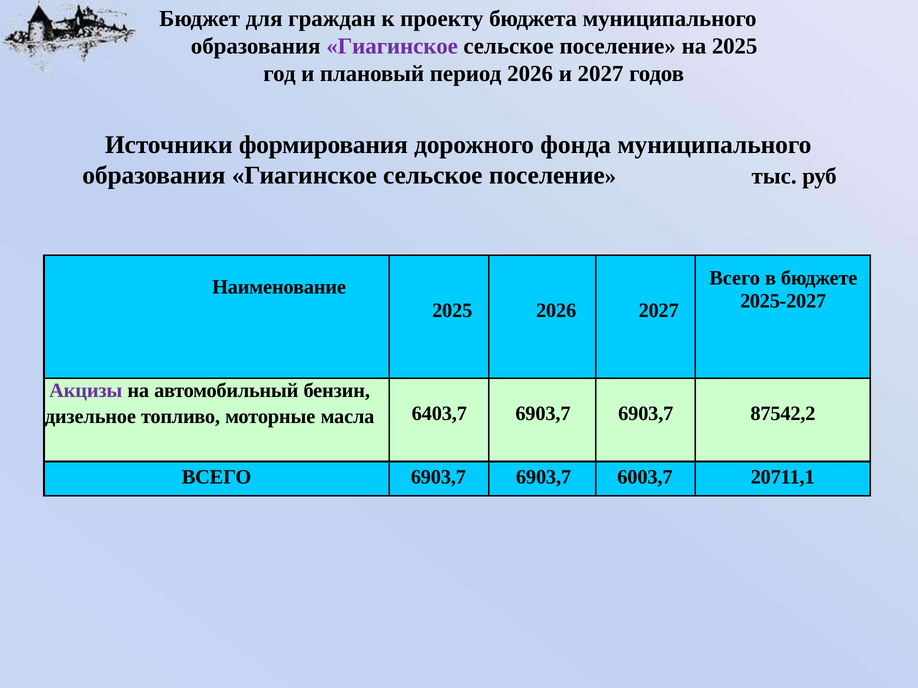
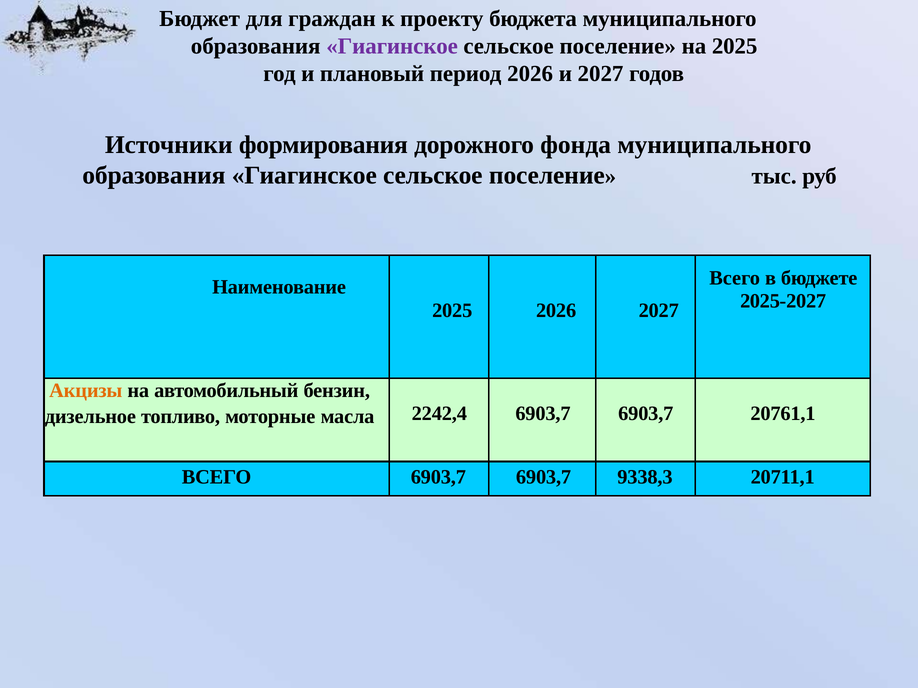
Акцизы colour: purple -> orange
6403,7: 6403,7 -> 2242,4
87542,2: 87542,2 -> 20761,1
6003,7: 6003,7 -> 9338,3
